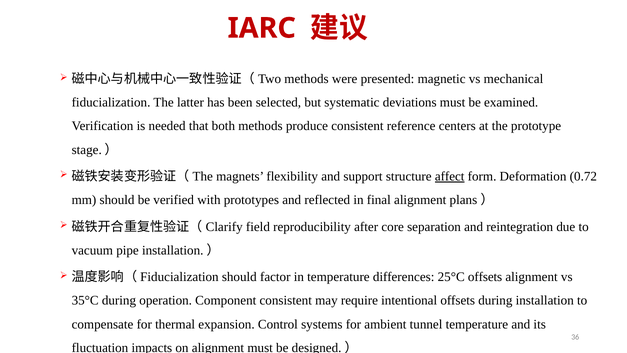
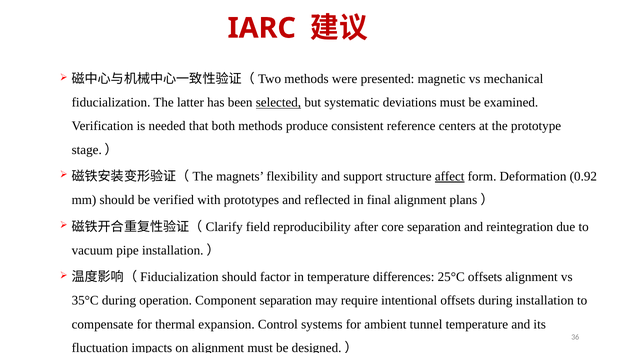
selected underline: none -> present
0.72: 0.72 -> 0.92
Component consistent: consistent -> separation
